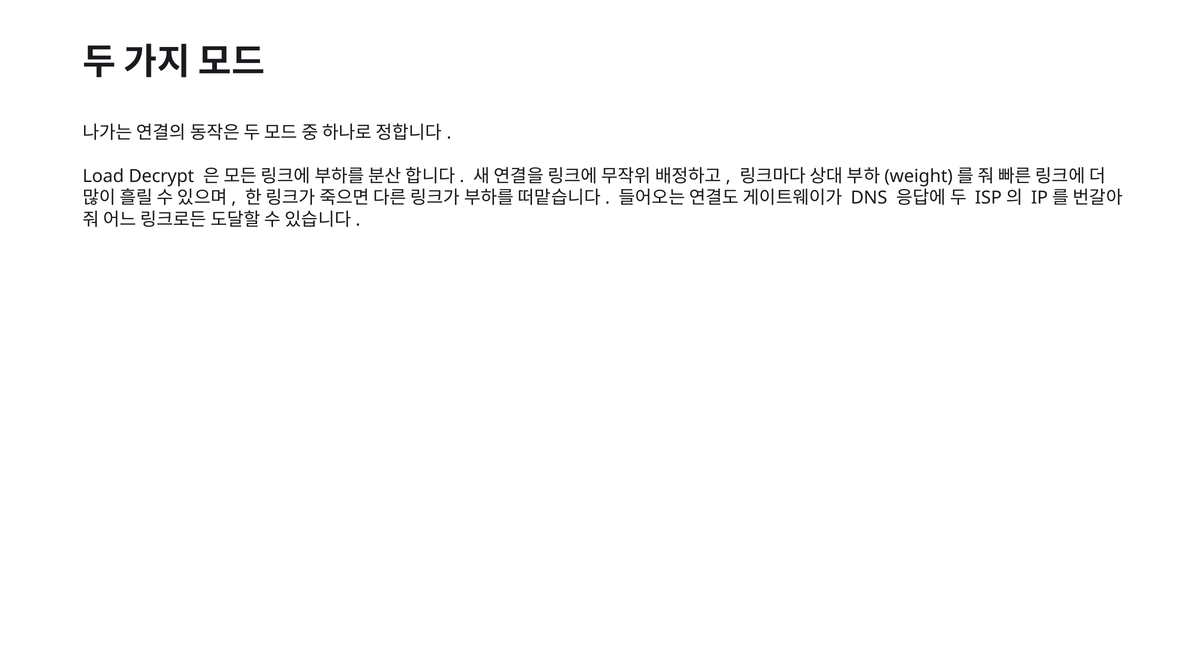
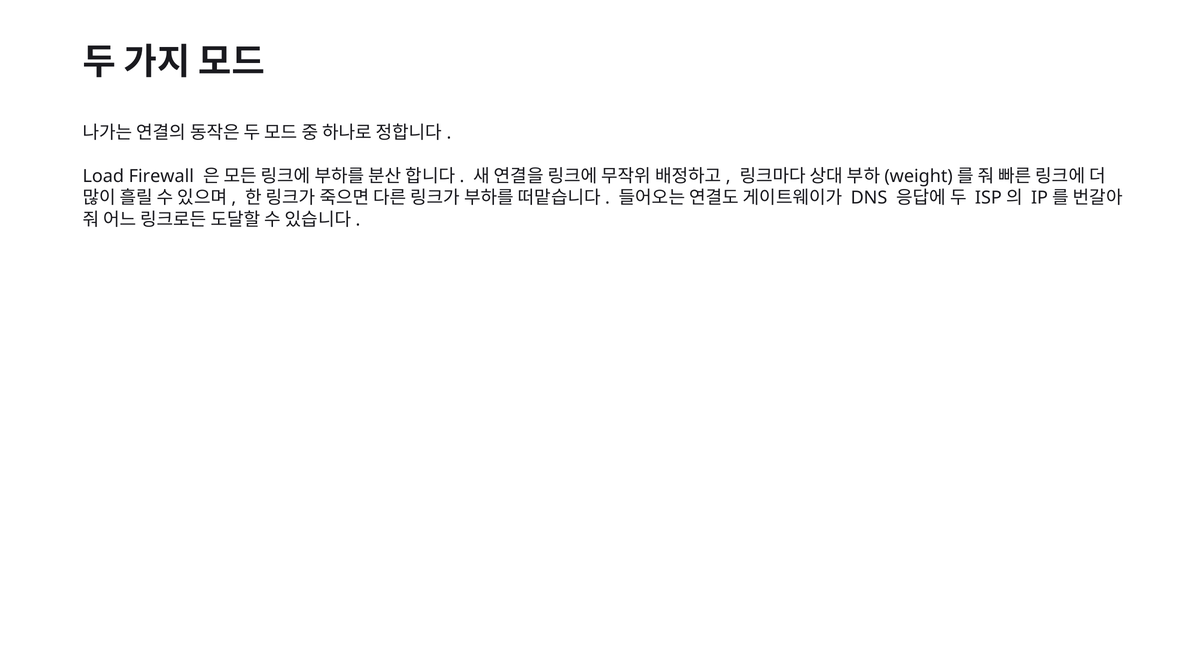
Decrypt: Decrypt -> Firewall
